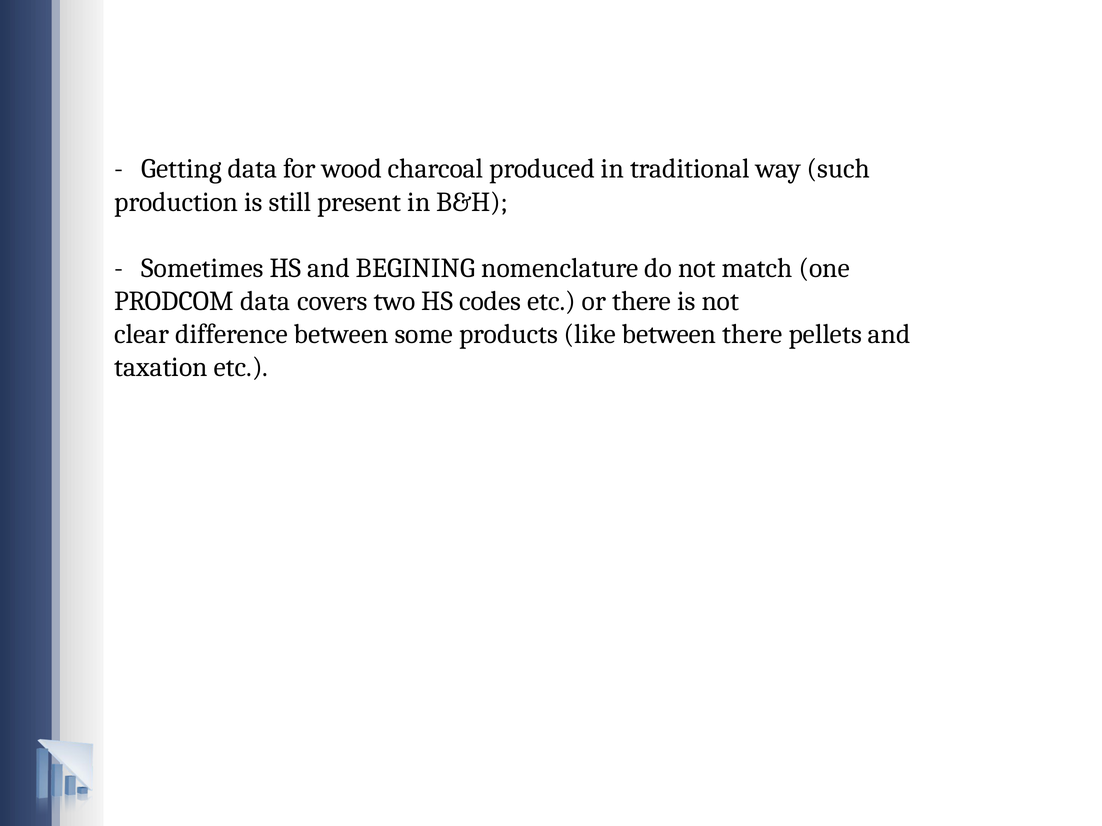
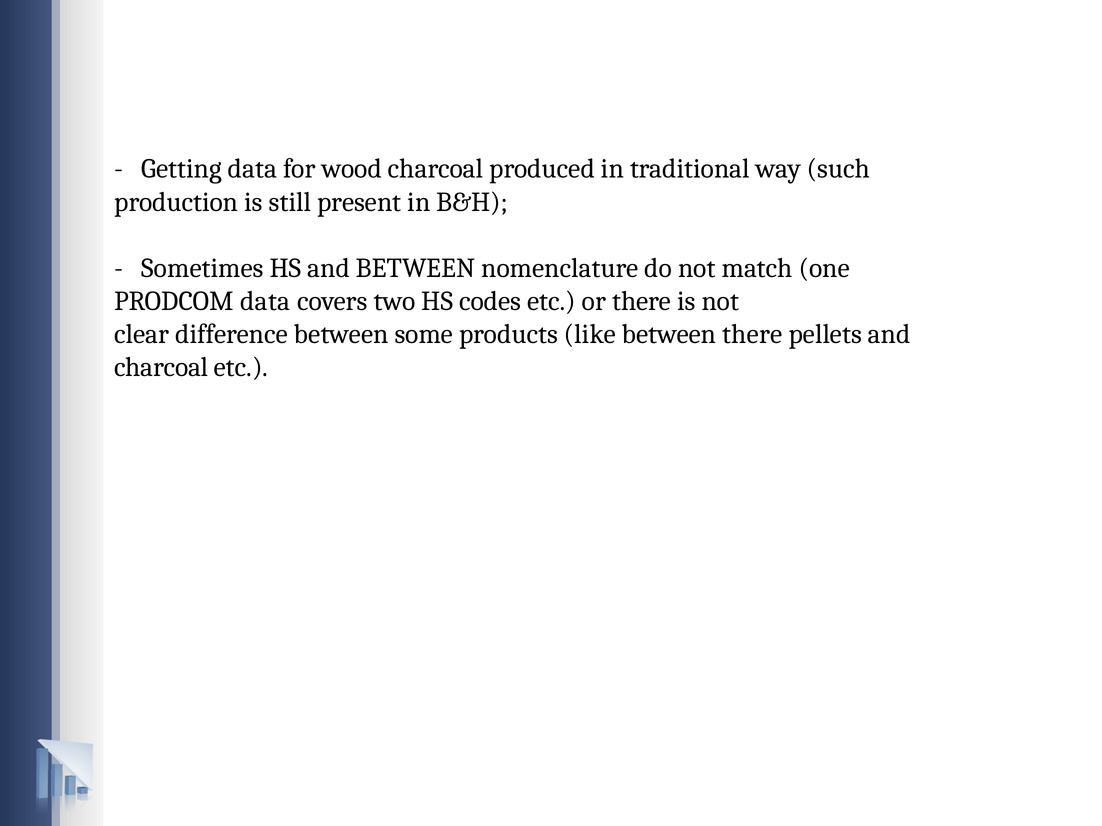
and BEGINING: BEGINING -> BETWEEN
taxation at (161, 367): taxation -> charcoal
